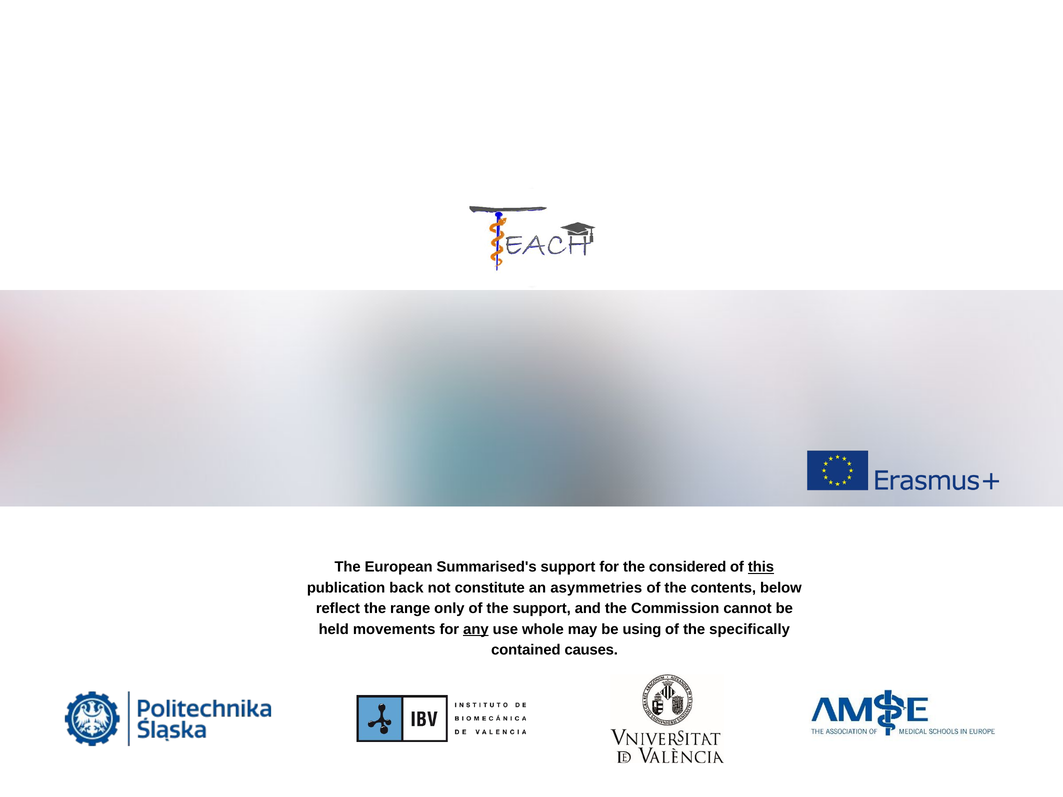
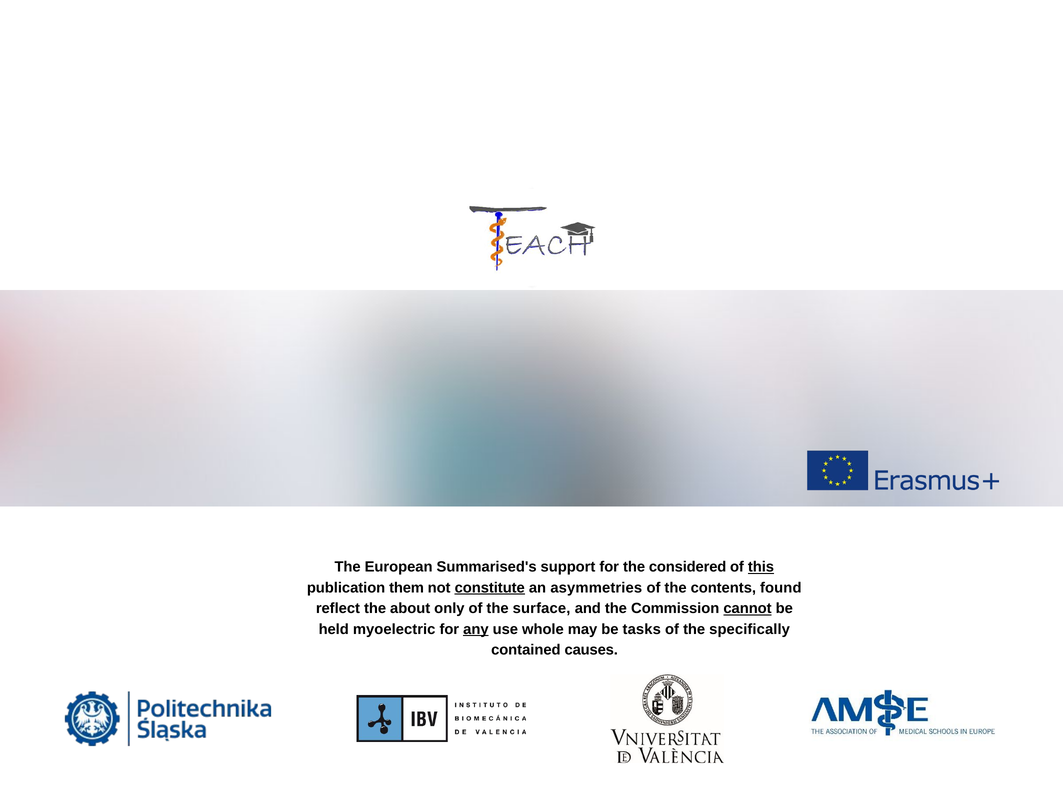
back: back -> them
constitute underline: none -> present
below: below -> found
range: range -> about
the support: support -> surface
cannot underline: none -> present
movements: movements -> myoelectric
using: using -> tasks
